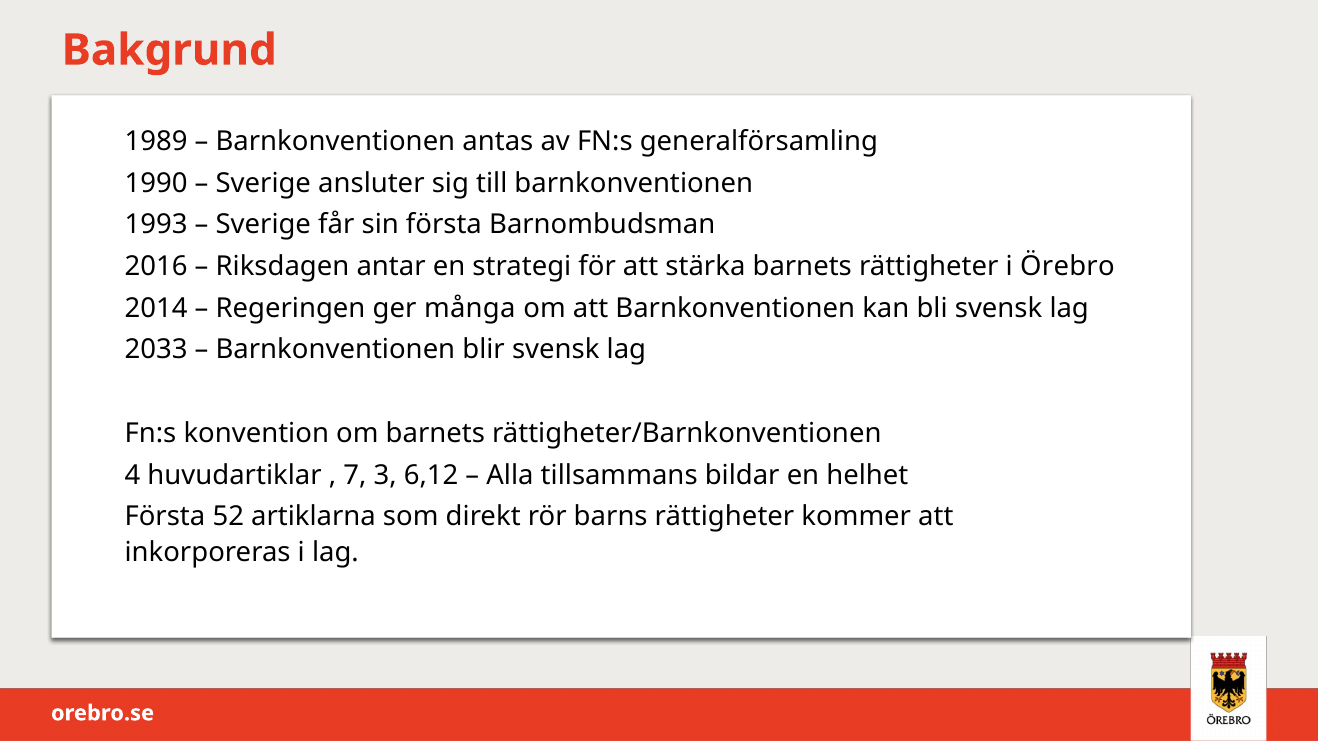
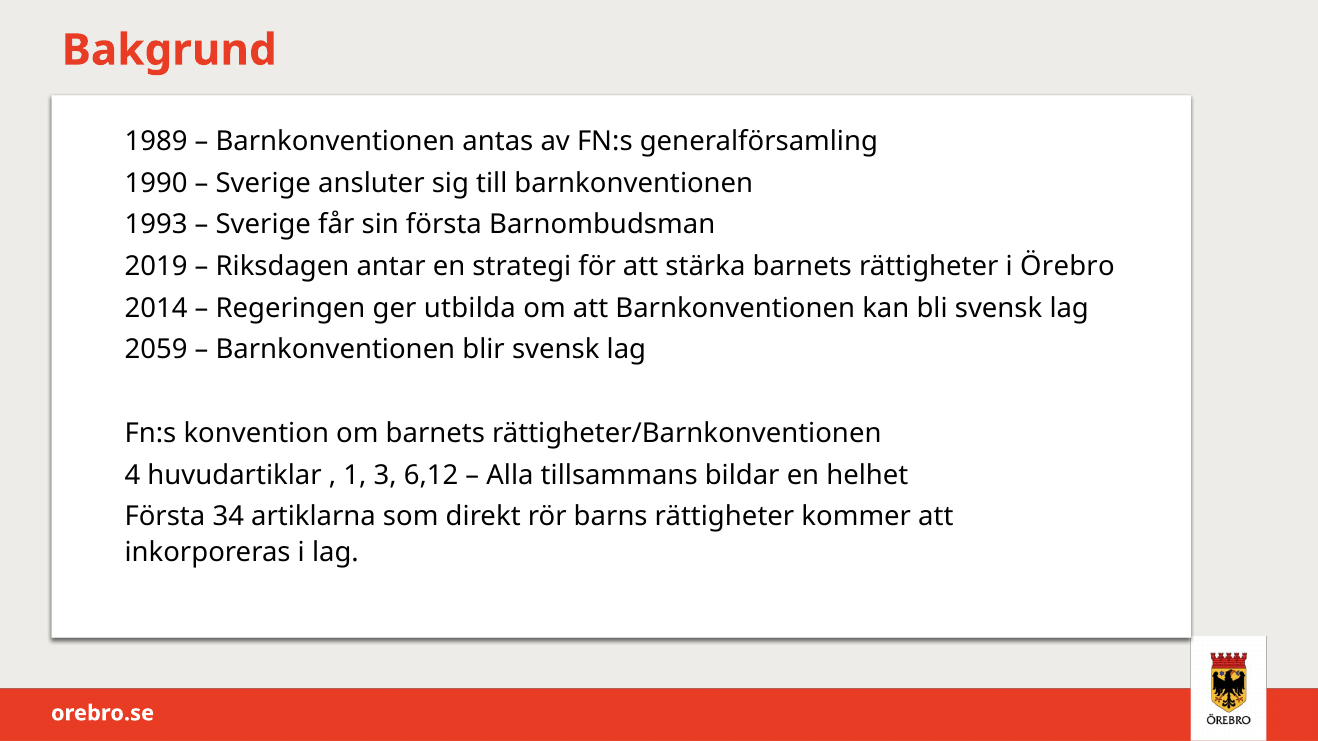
2016: 2016 -> 2019
många: många -> utbilda
2033: 2033 -> 2059
7: 7 -> 1
52: 52 -> 34
